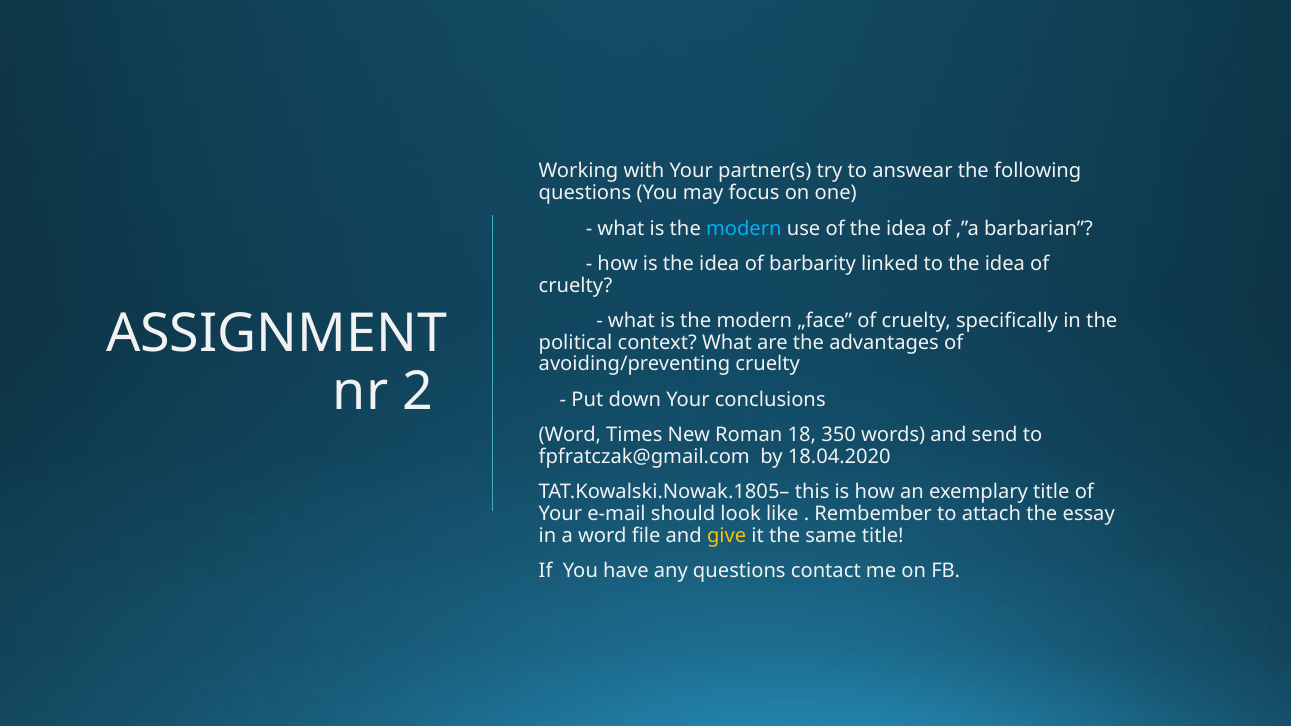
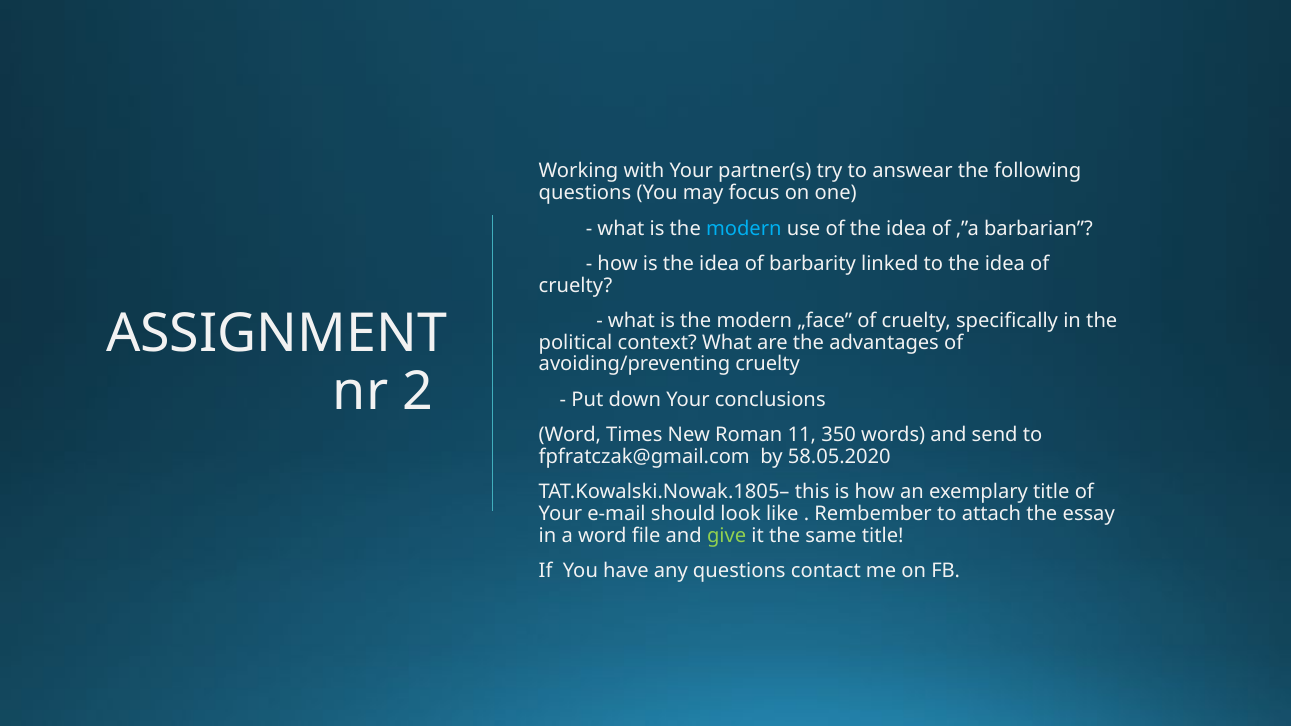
18: 18 -> 11
18.04.2020: 18.04.2020 -> 58.05.2020
give colour: yellow -> light green
